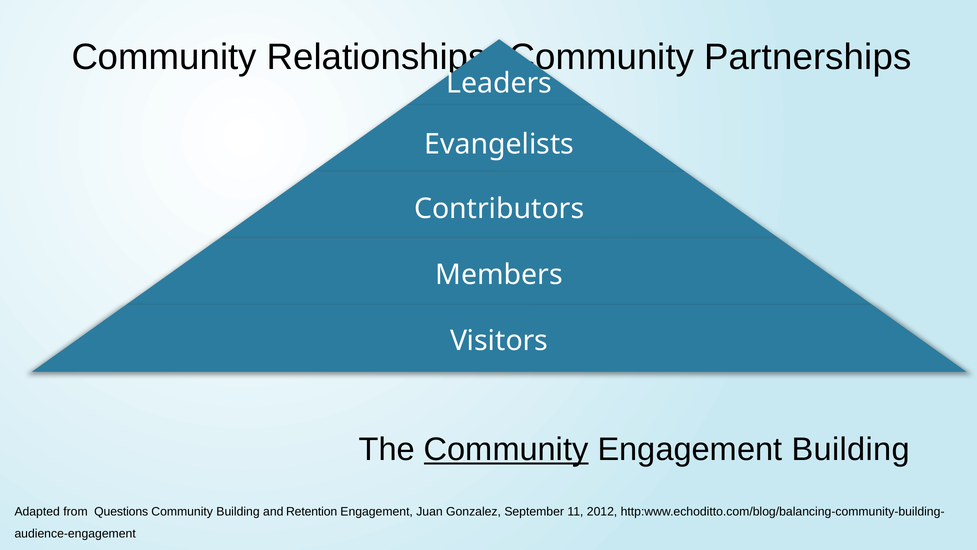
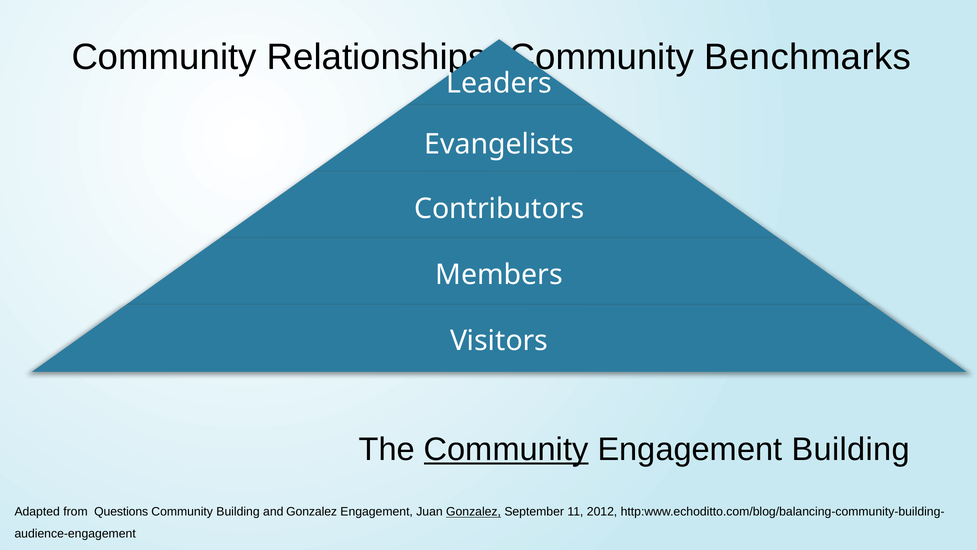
Partnerships: Partnerships -> Benchmarks
and Retention: Retention -> Gonzalez
Gonzalez at (474, 511) underline: none -> present
